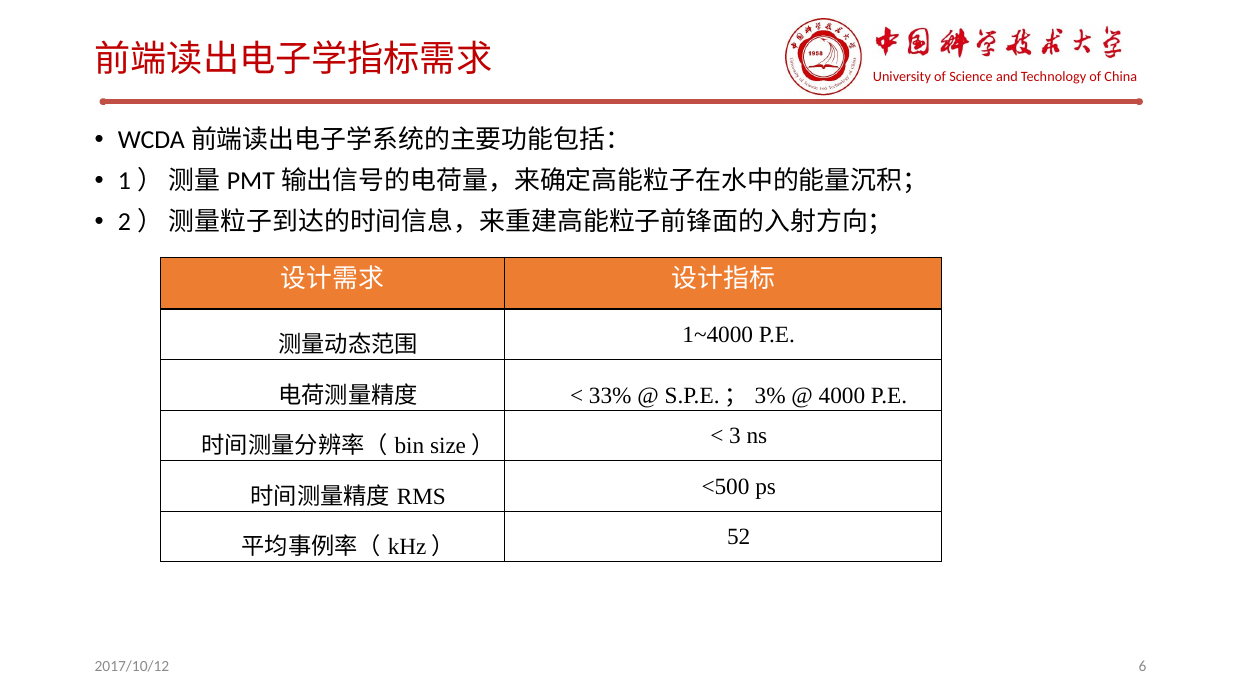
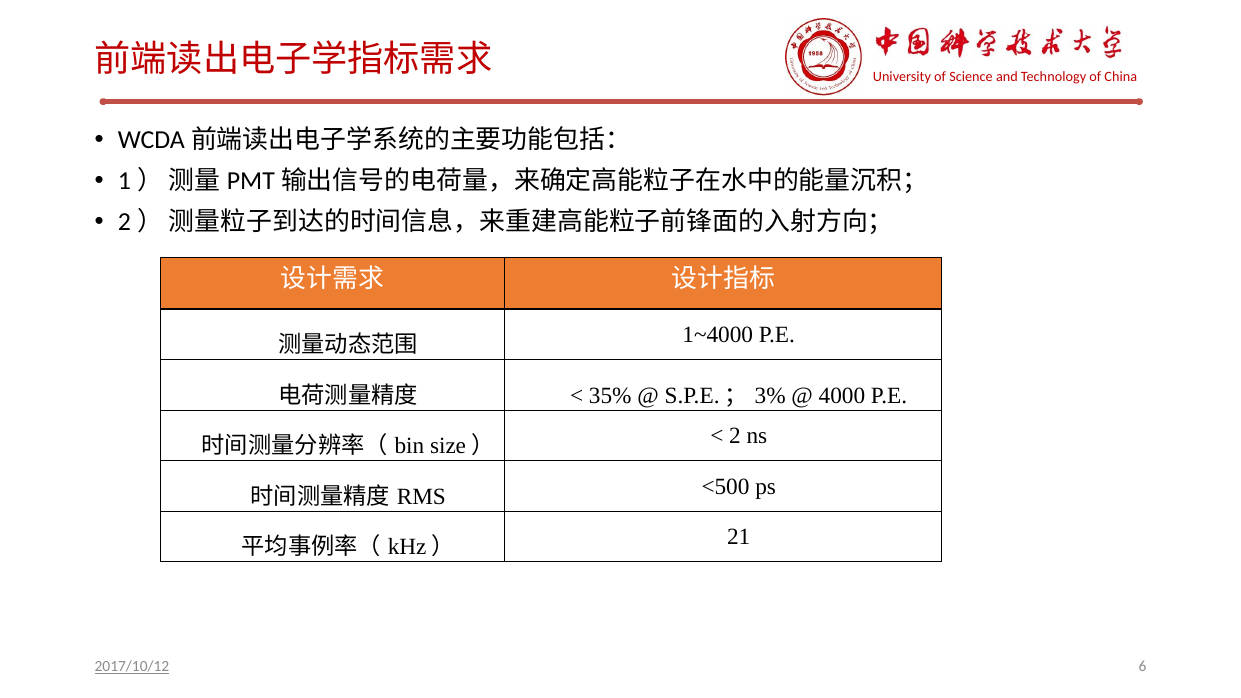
33%: 33% -> 35%
3: 3 -> 2
52: 52 -> 21
2017/10/12 underline: none -> present
